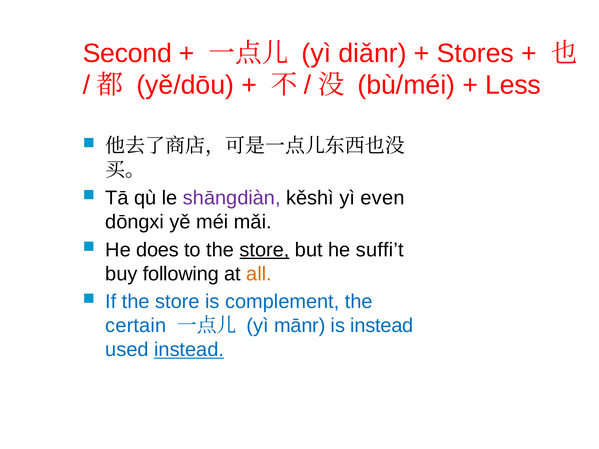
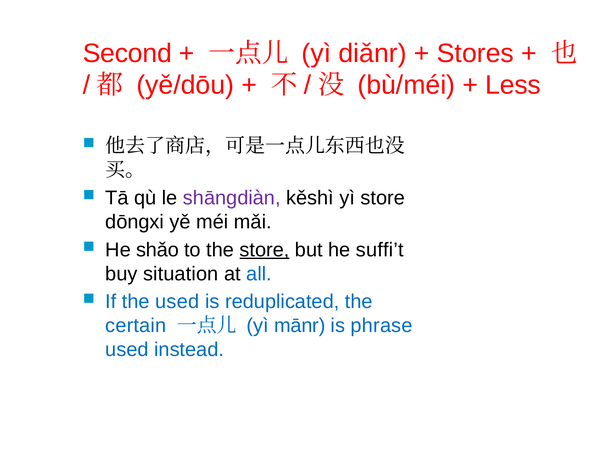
yì even: even -> store
does: does -> shǎo
following: following -> situation
all colour: orange -> blue
If the store: store -> used
complement: complement -> reduplicated
is instead: instead -> phrase
instead at (189, 350) underline: present -> none
